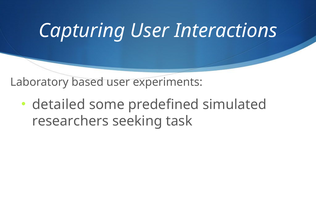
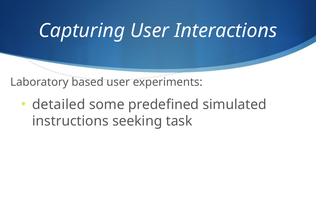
researchers: researchers -> instructions
